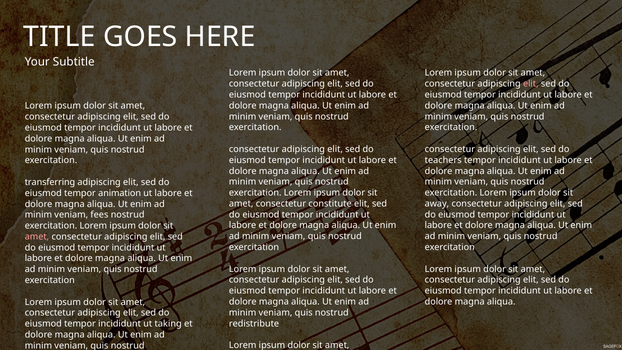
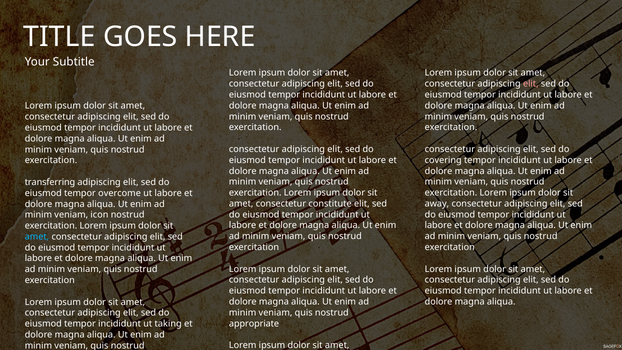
teachers: teachers -> covering
animation: animation -> overcome
fees: fees -> icon
amet at (37, 237) colour: pink -> light blue
redistribute: redistribute -> appropriate
